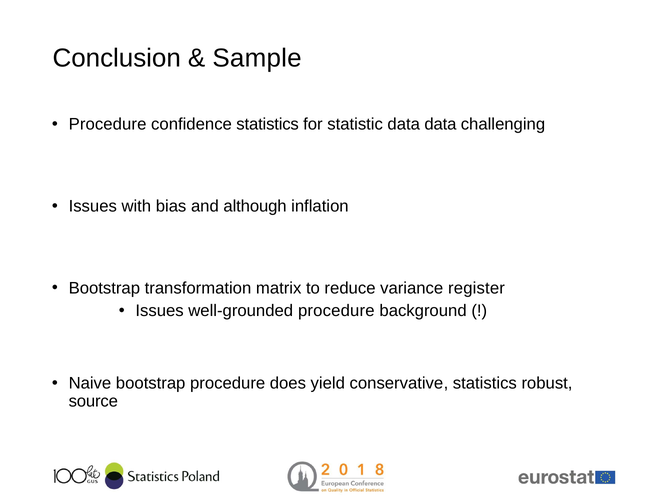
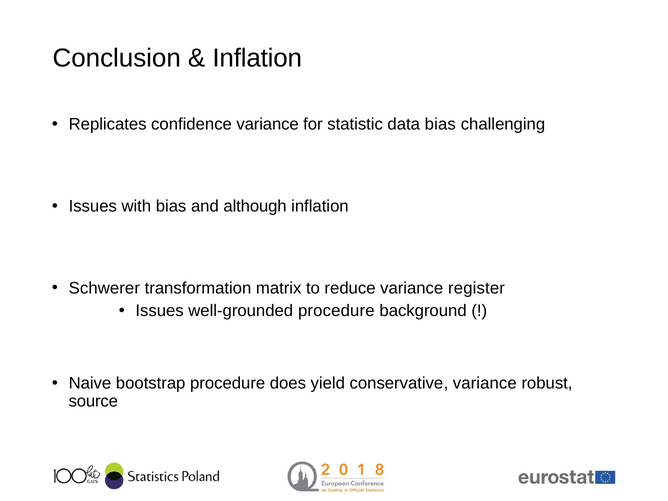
Sample at (257, 58): Sample -> Inflation
Procedure at (108, 124): Procedure -> Replicates
confidence statistics: statistics -> variance
data data: data -> bias
Bootstrap at (104, 288): Bootstrap -> Schwerer
conservative statistics: statistics -> variance
